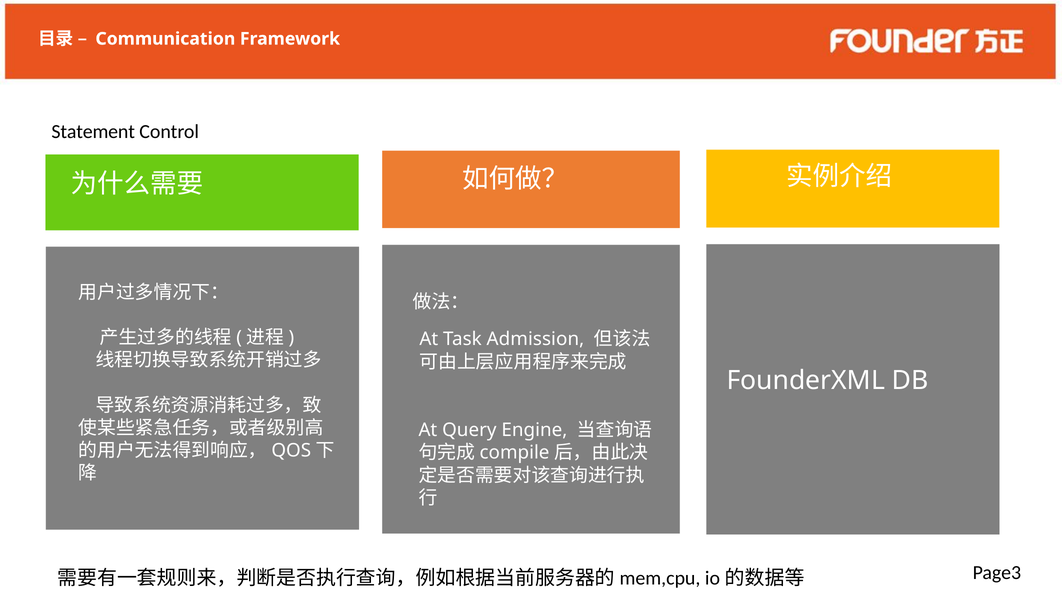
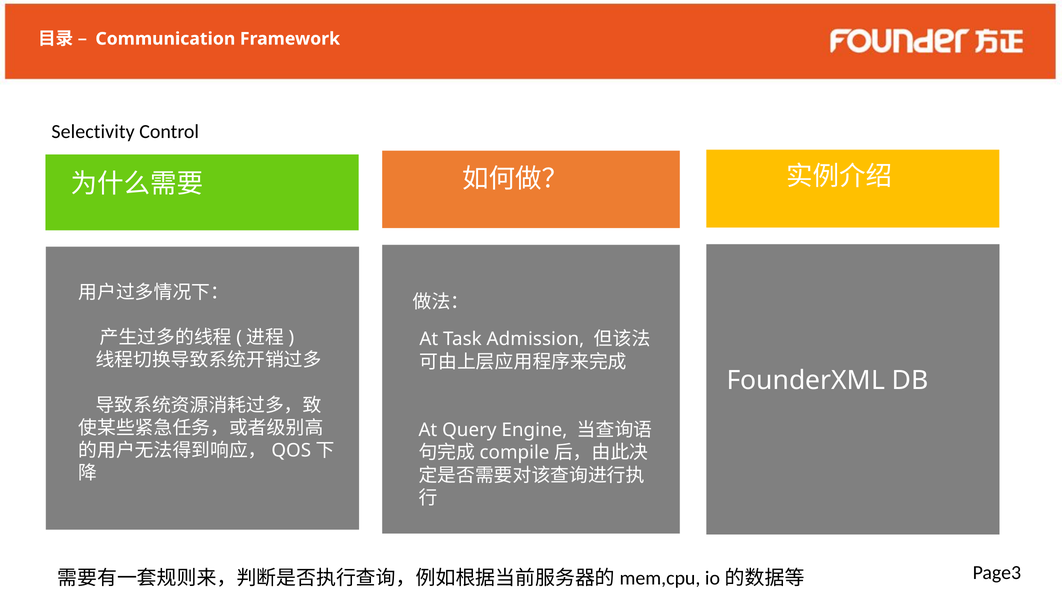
Statement: Statement -> Selectivity
